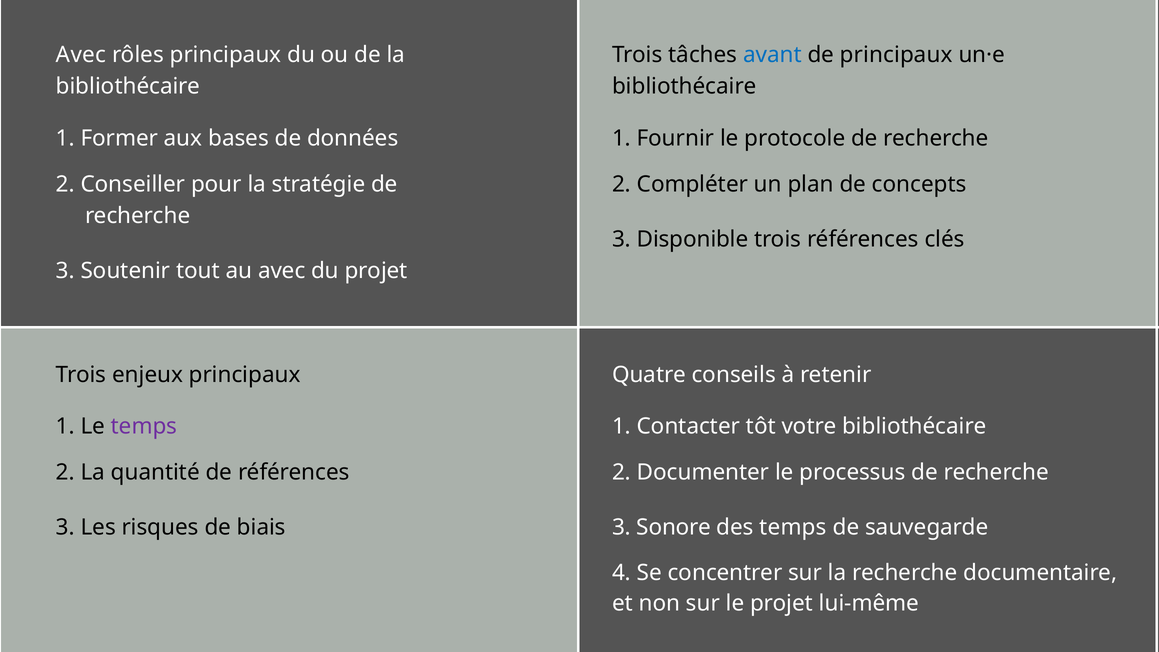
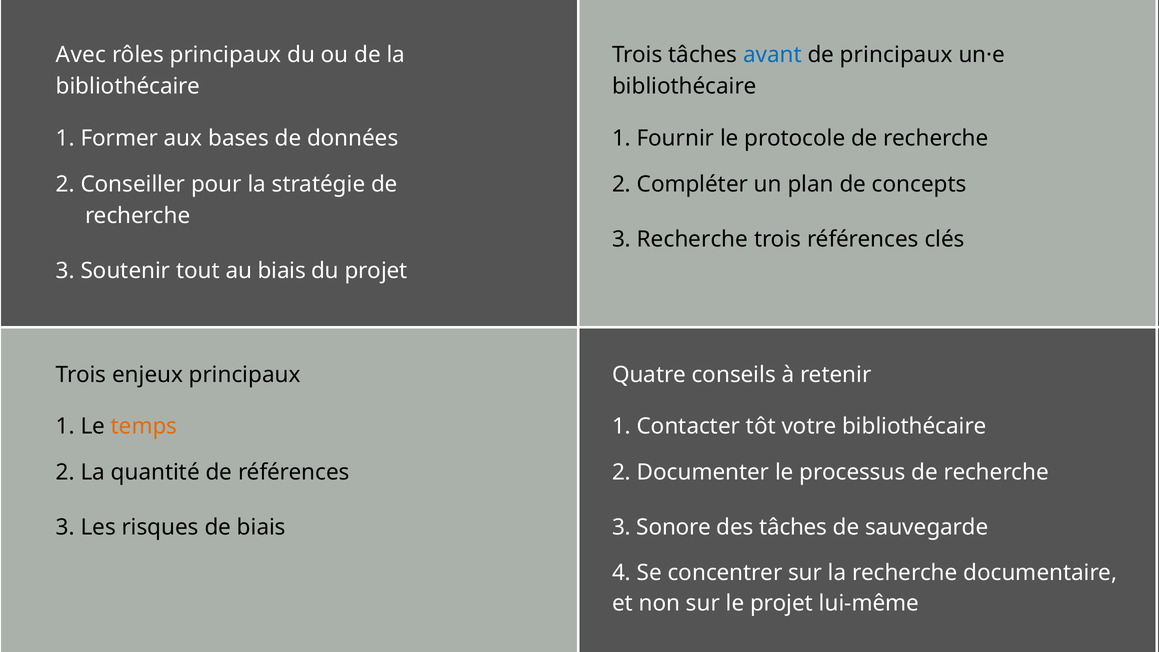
3 Disponible: Disponible -> Recherche
au avec: avec -> biais
temps at (144, 426) colour: purple -> orange
des temps: temps -> tâches
